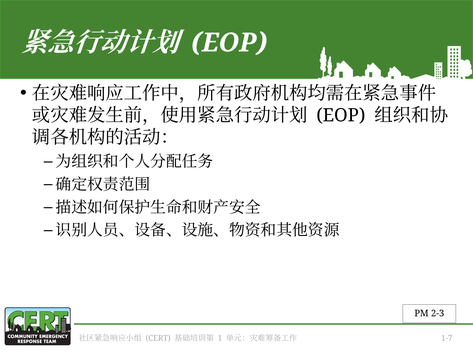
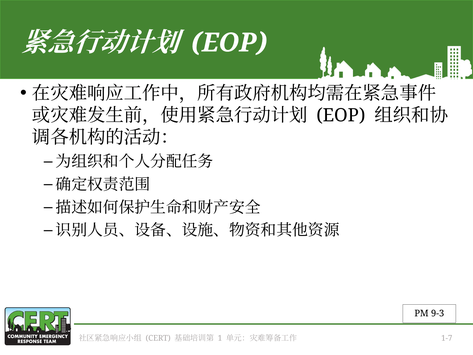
2-3: 2-3 -> 9-3
